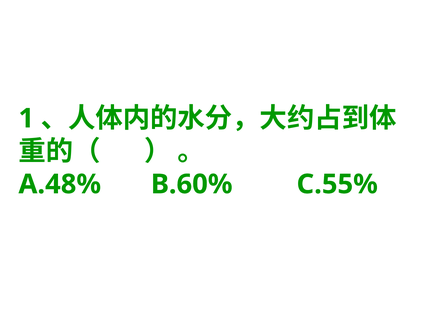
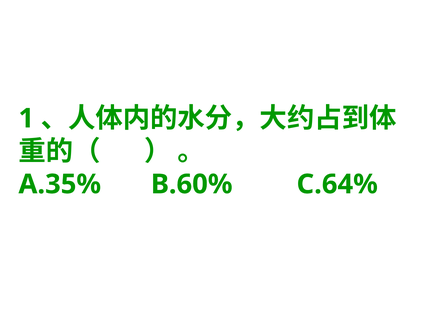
A.48%: A.48% -> A.35%
C.55%: C.55% -> C.64%
